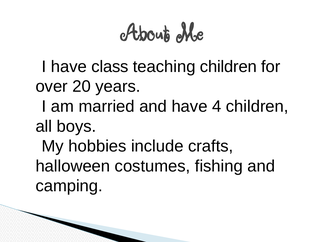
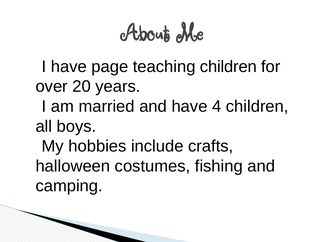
class: class -> page
